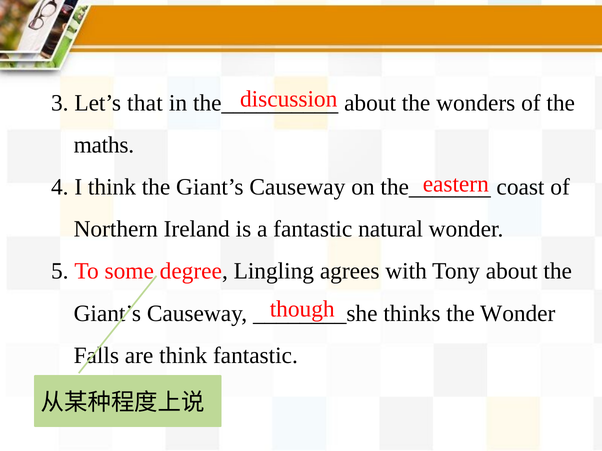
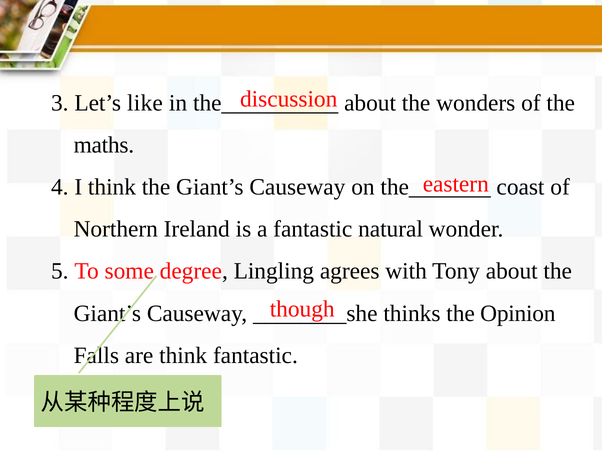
that: that -> like
the Wonder: Wonder -> Opinion
